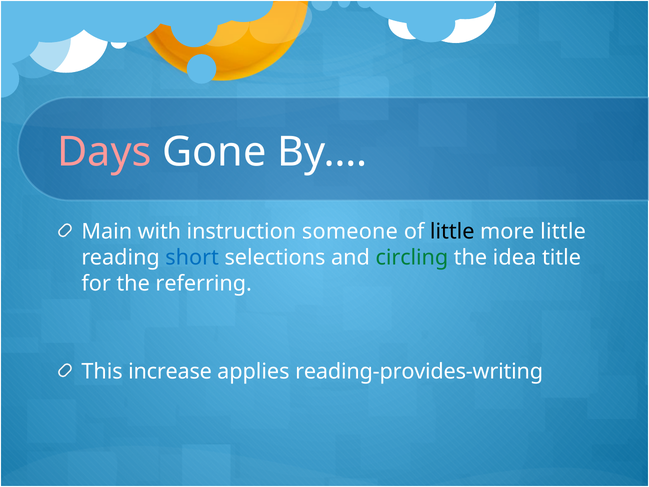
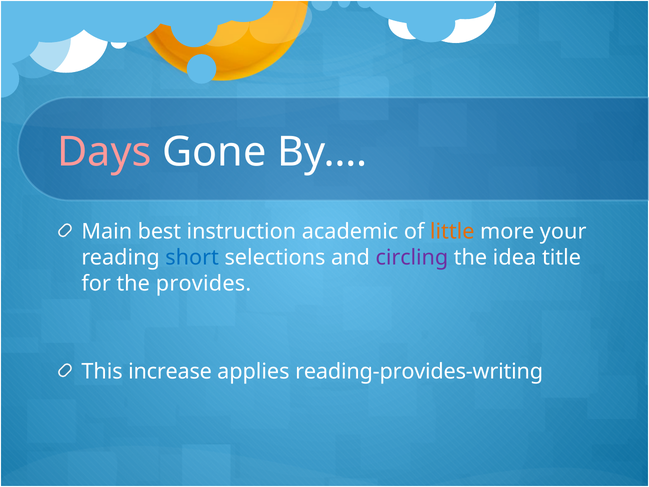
with: with -> best
someone: someone -> academic
little at (452, 232) colour: black -> orange
more little: little -> your
circling colour: green -> purple
referring: referring -> provides
